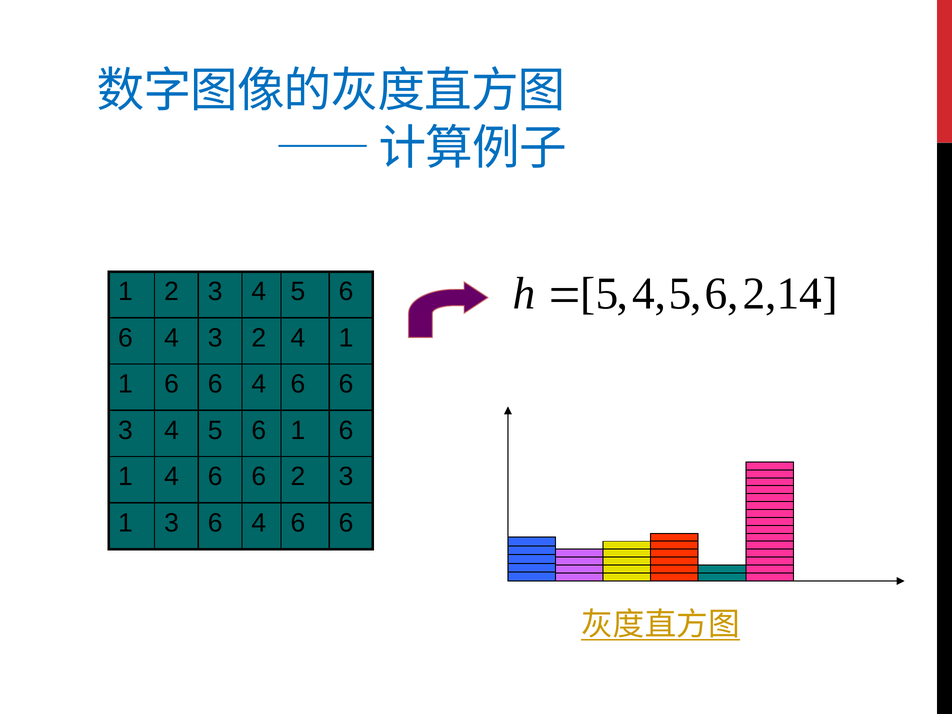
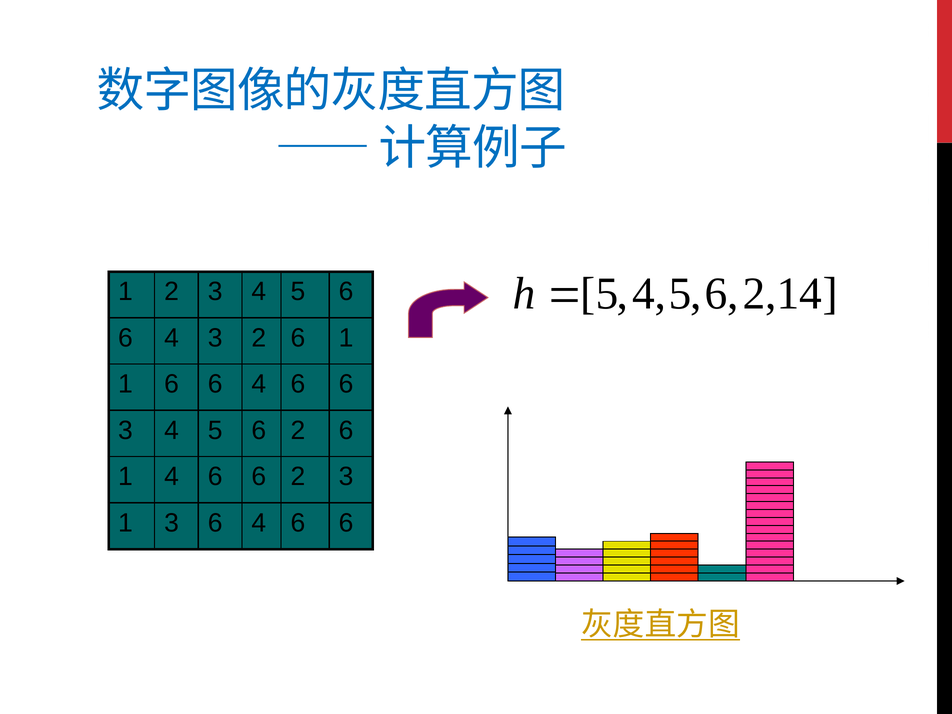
3 2 4: 4 -> 6
5 6 1: 1 -> 2
